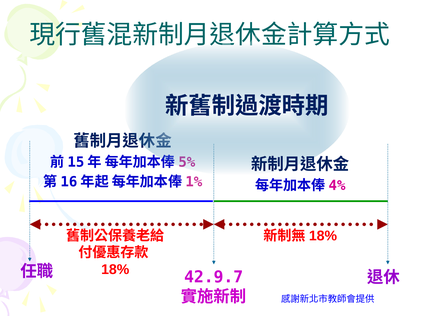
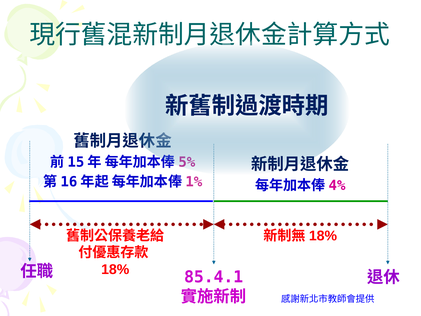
42.9.7: 42.9.7 -> 85.4.1
